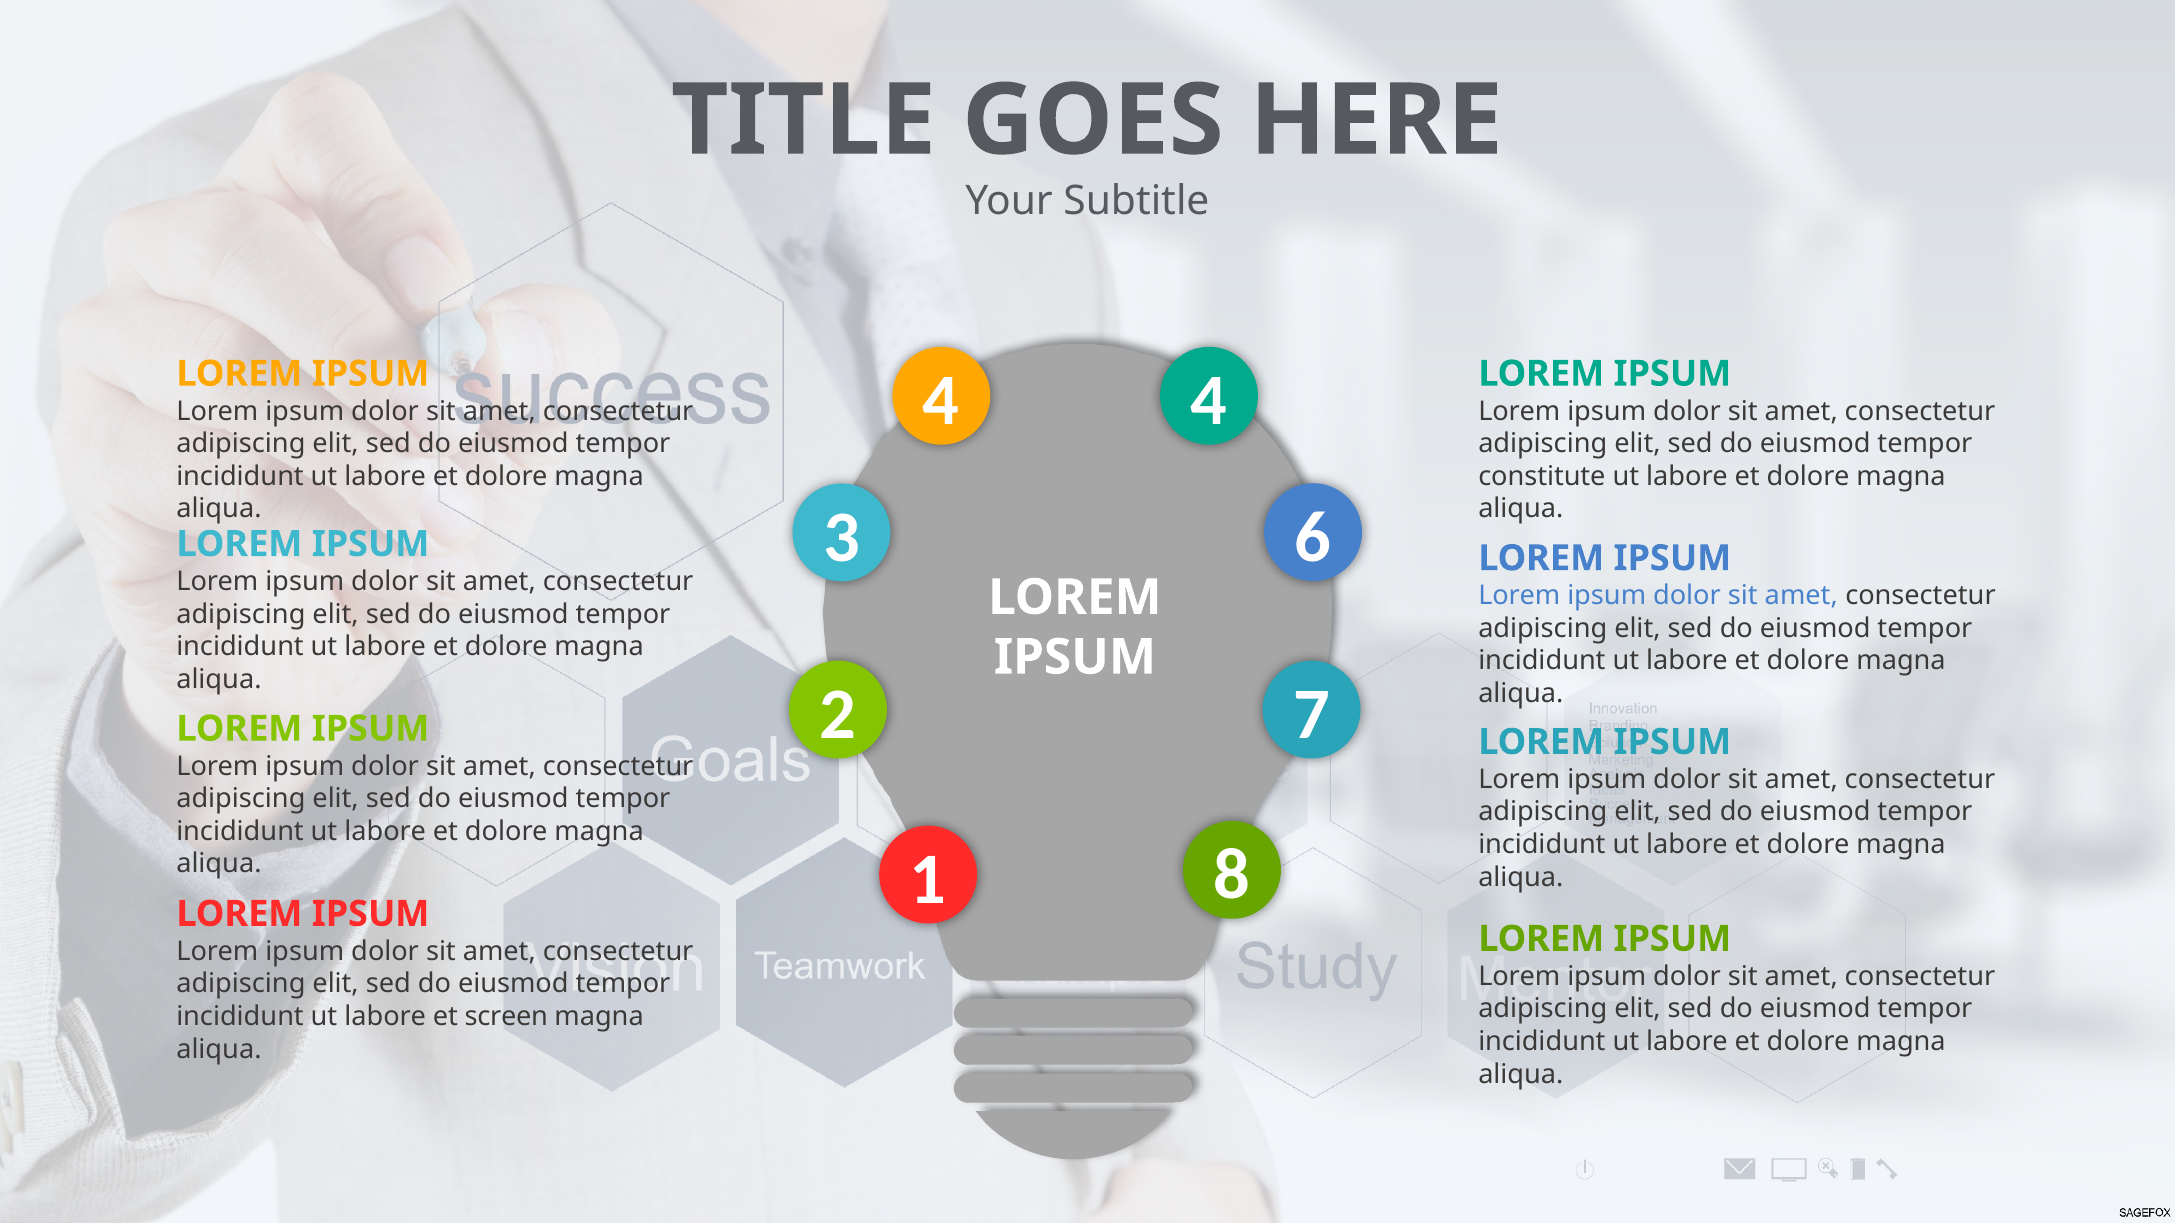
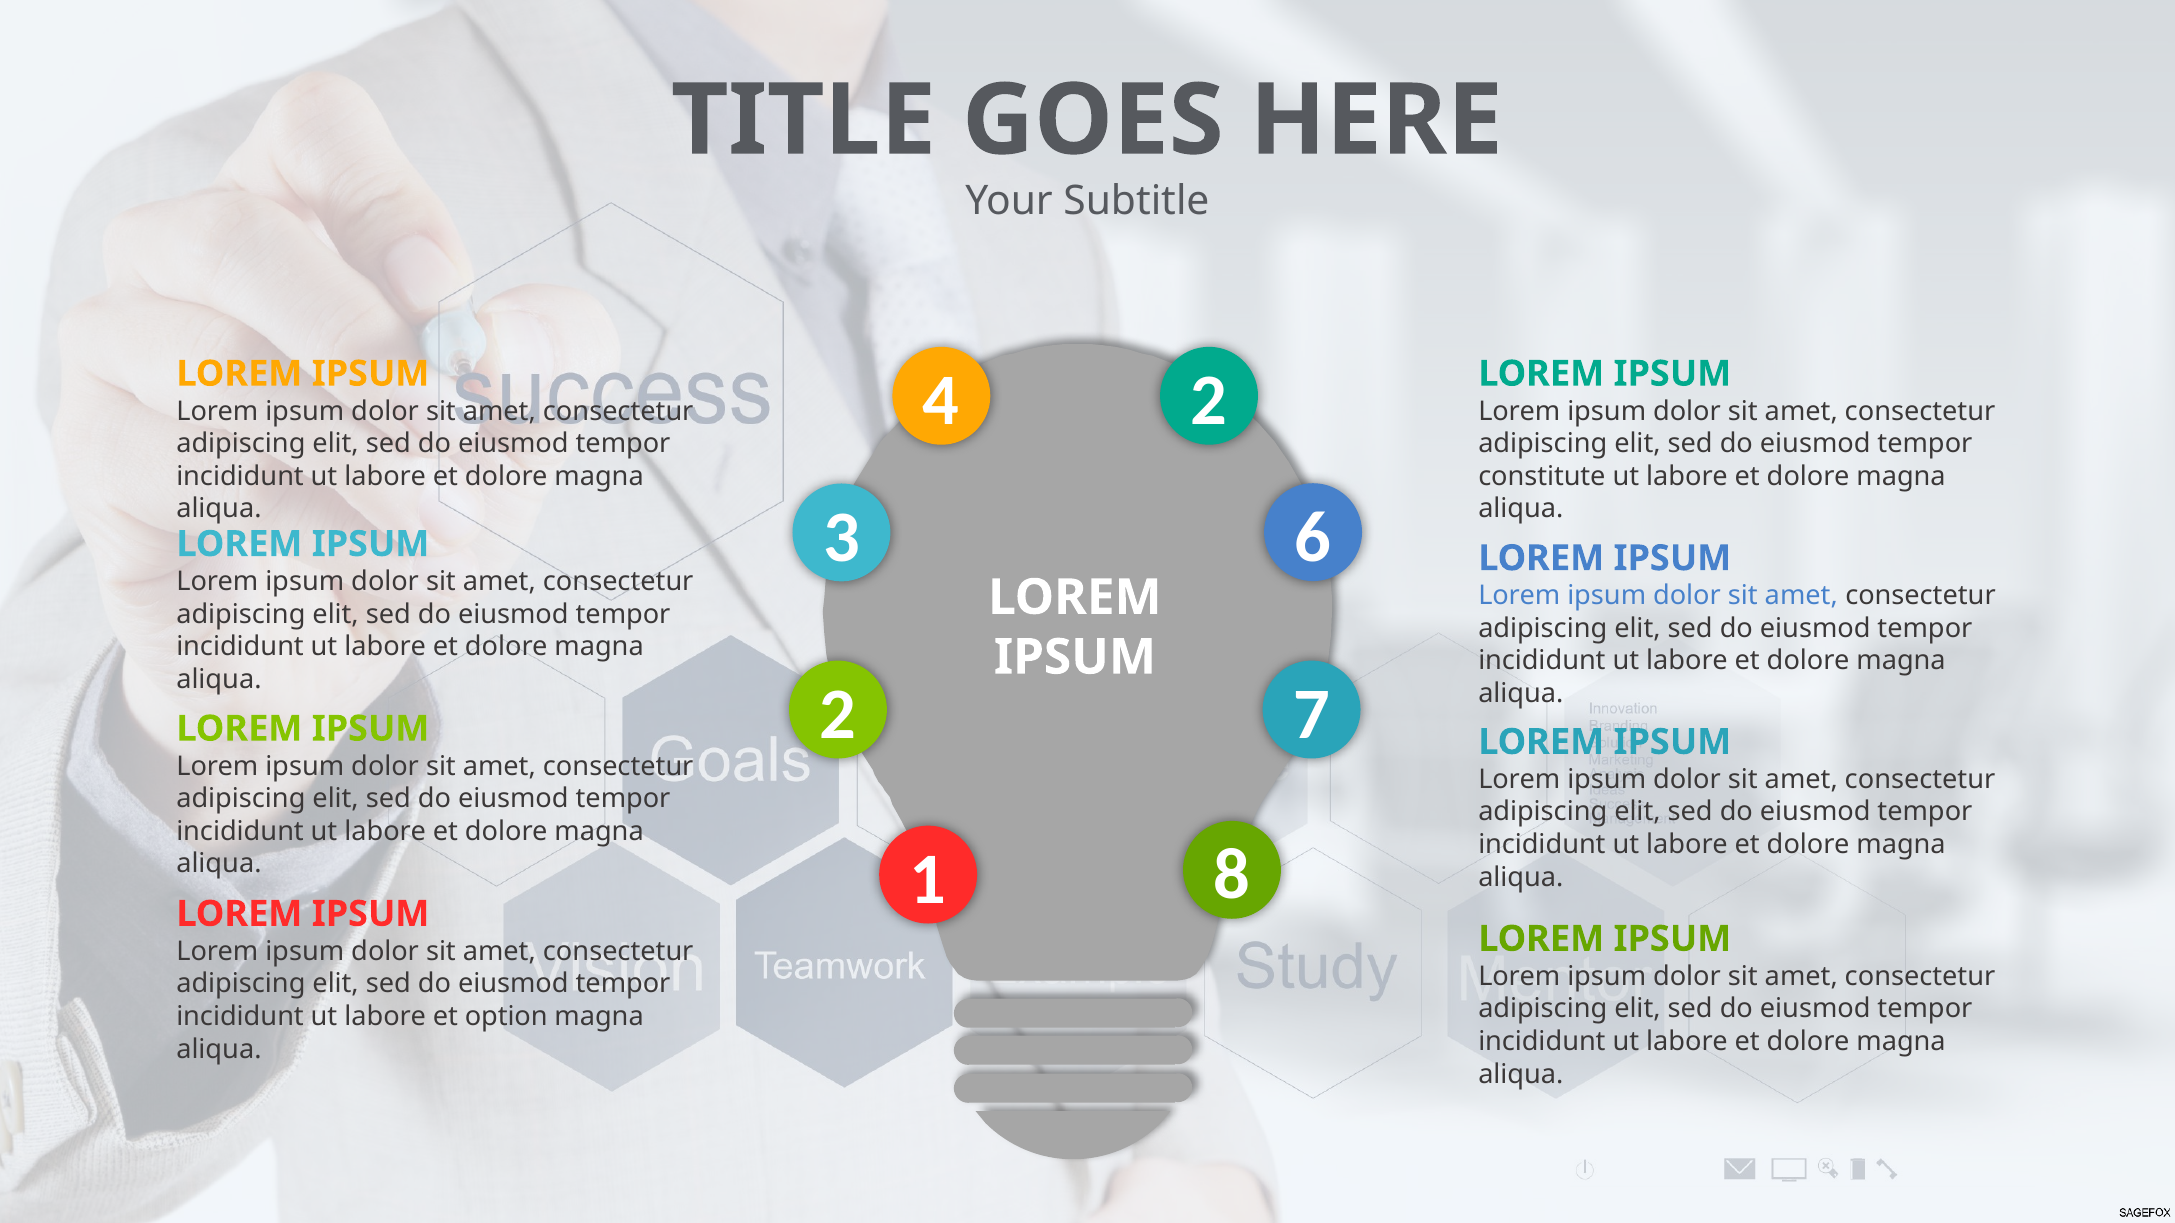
4 4: 4 -> 2
screen: screen -> option
